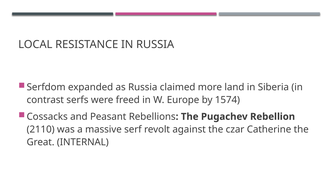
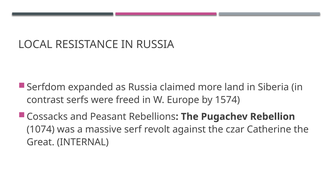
2110: 2110 -> 1074
